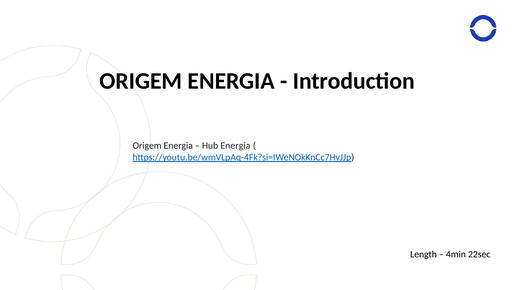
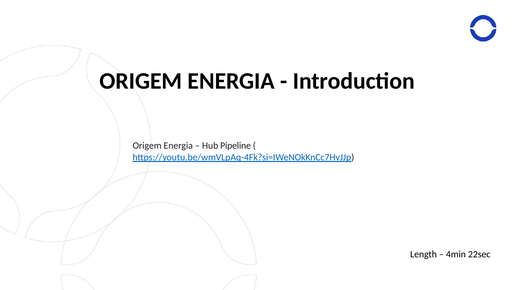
Hub Energia: Energia -> Pipeline
